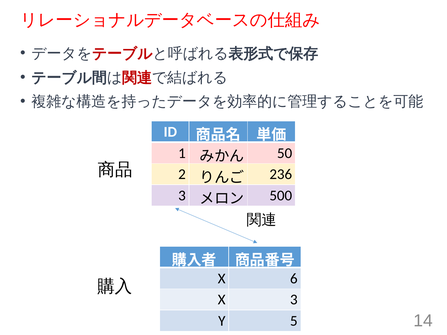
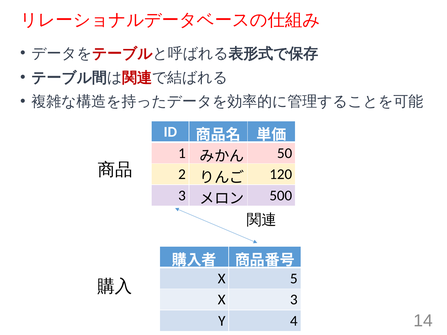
236: 236 -> 120
6: 6 -> 5
5: 5 -> 4
